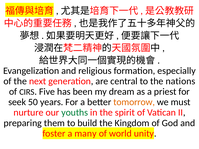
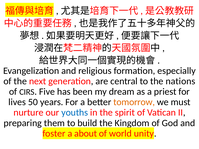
seek: seek -> lives
youths colour: green -> blue
many: many -> about
